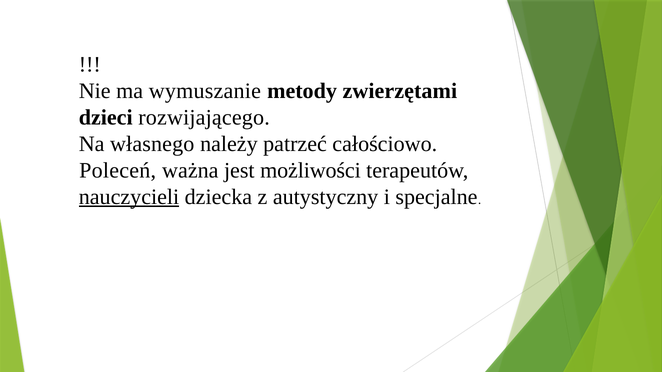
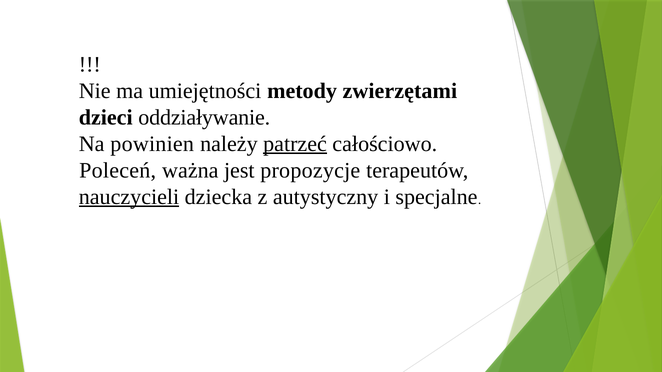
wymuszanie: wymuszanie -> umiejętności
rozwijającego: rozwijającego -> oddziaływanie
własnego: własnego -> powinien
patrzeć underline: none -> present
możliwości: możliwości -> propozycje
